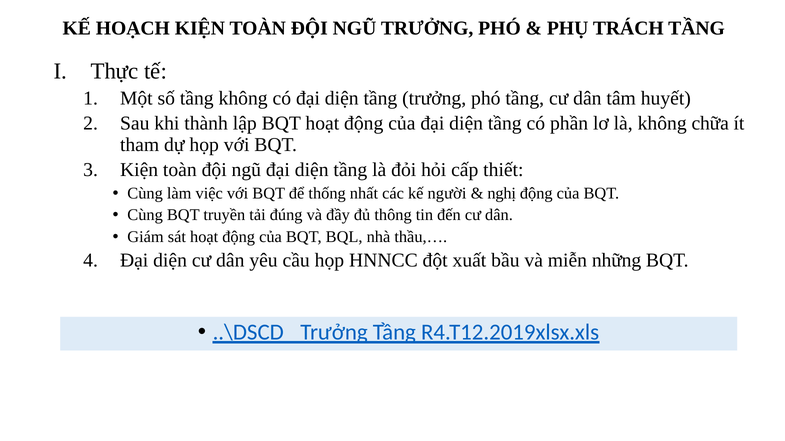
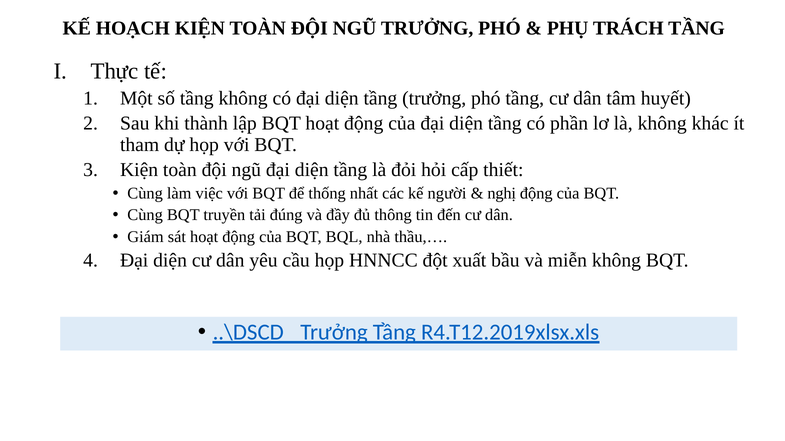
chữa: chữa -> khác
miễn những: những -> không
